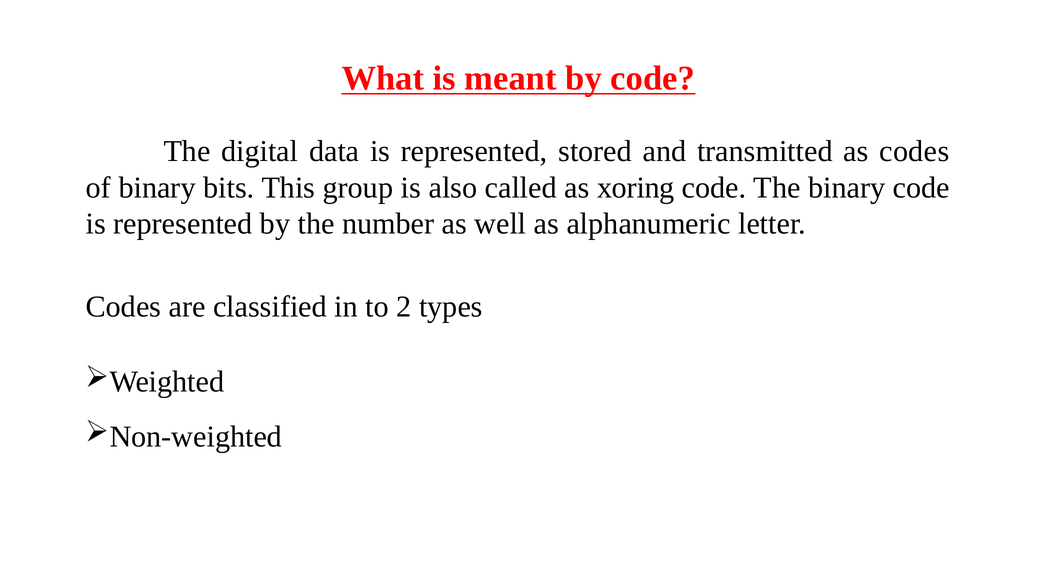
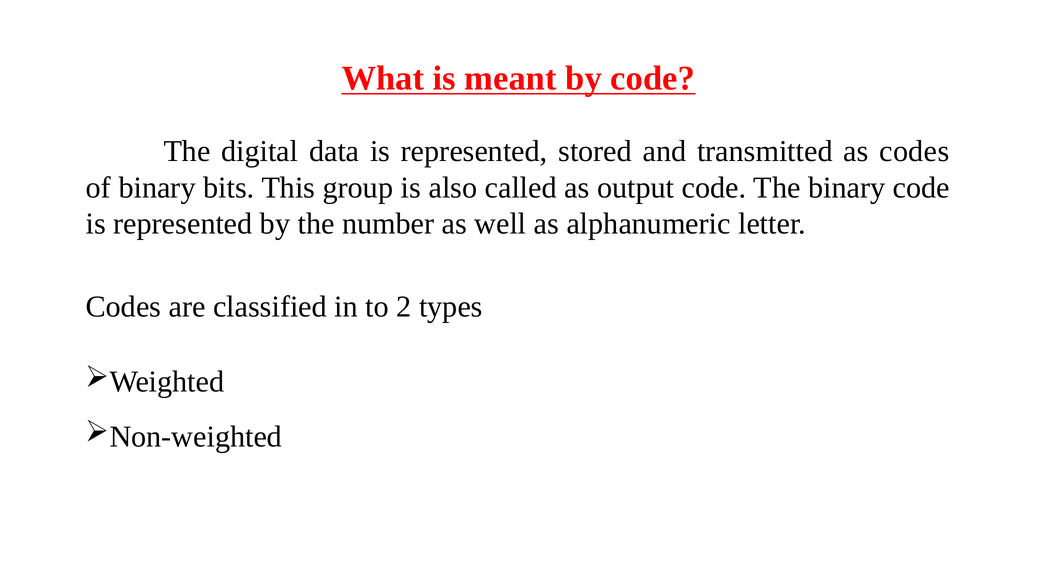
xoring: xoring -> output
